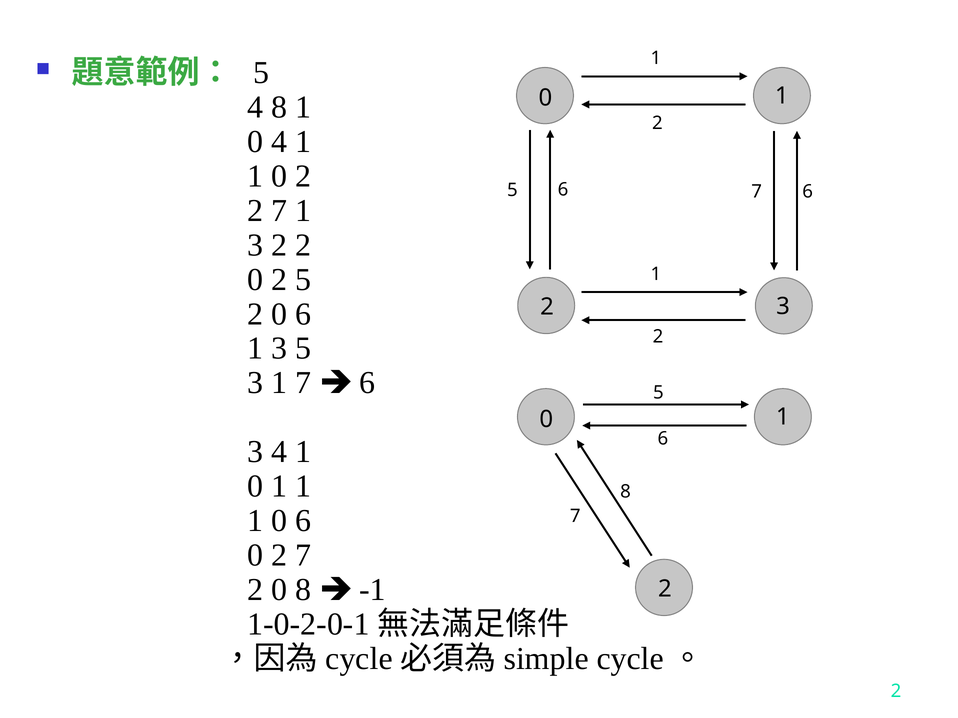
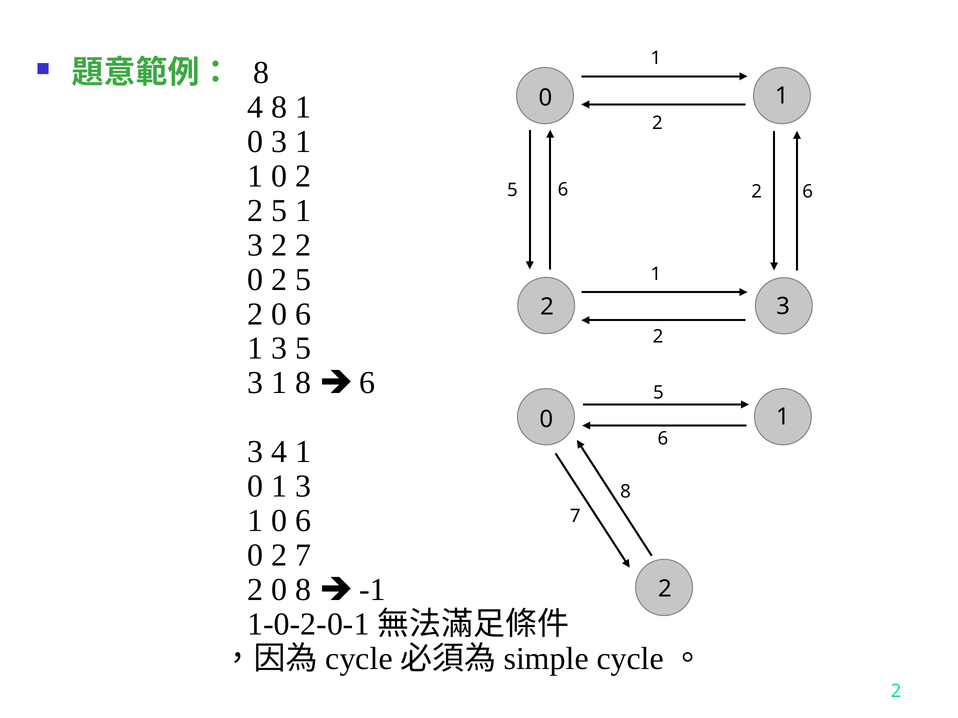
5 at (261, 73): 5 -> 8
0 4: 4 -> 3
7 at (757, 192): 7 -> 2
7 at (279, 211): 7 -> 5
1 7: 7 -> 8
0 1 1: 1 -> 3
